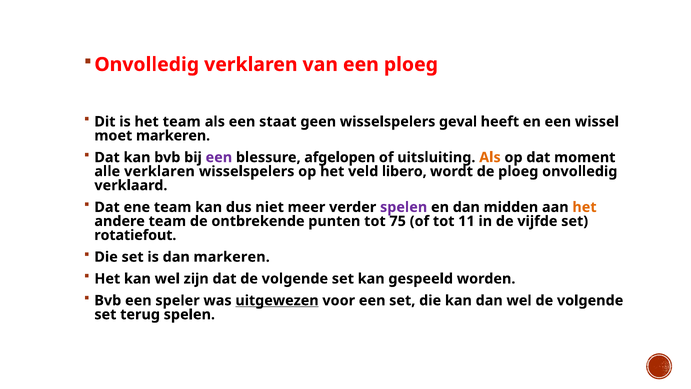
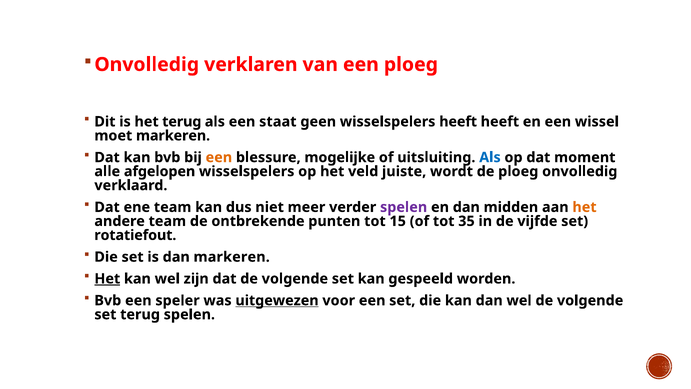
het team: team -> terug
wisselspelers geval: geval -> heeft
een at (219, 157) colour: purple -> orange
afgelopen: afgelopen -> mogelijke
Als at (490, 157) colour: orange -> blue
alle verklaren: verklaren -> afgelopen
libero: libero -> juiste
75: 75 -> 15
11: 11 -> 35
Het at (107, 279) underline: none -> present
